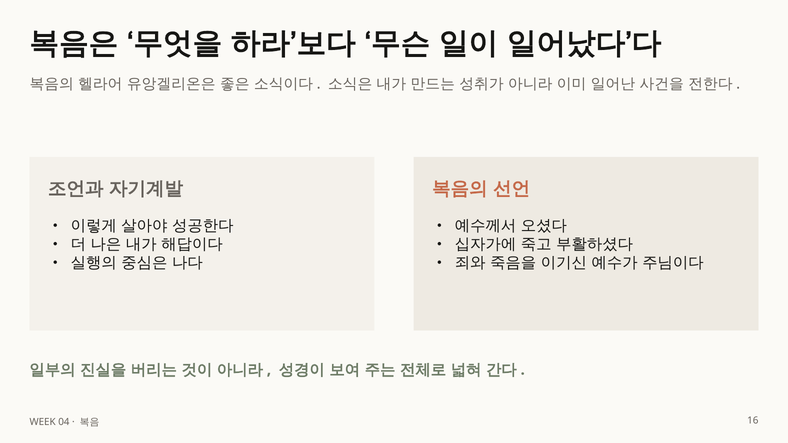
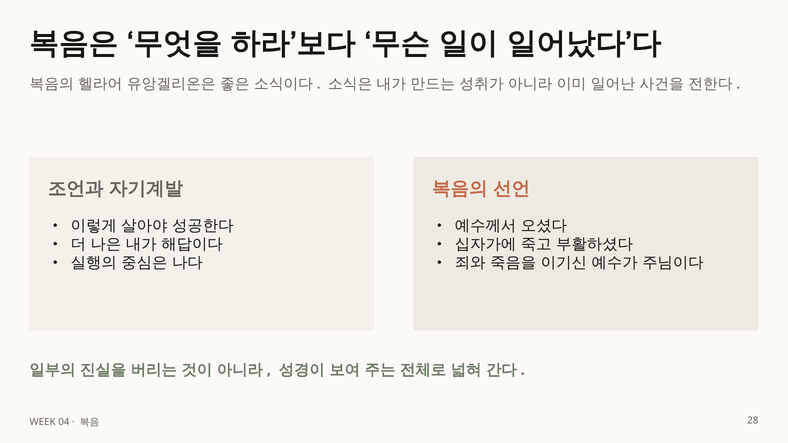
16: 16 -> 28
